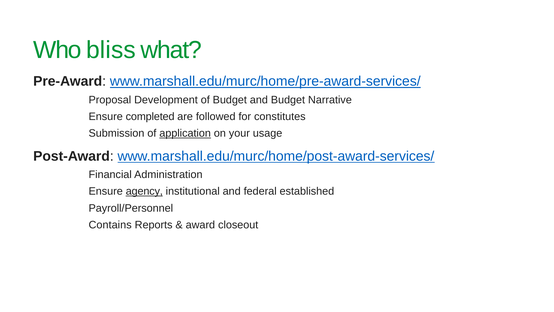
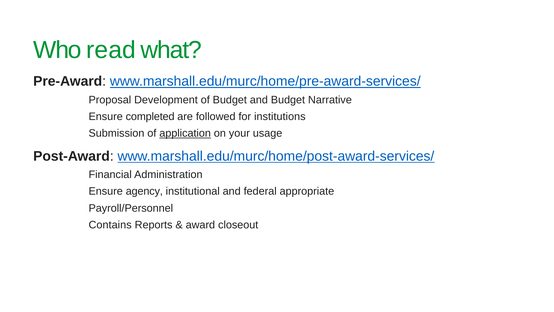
bliss: bliss -> read
constitutes: constitutes -> institutions
agency underline: present -> none
established: established -> appropriate
